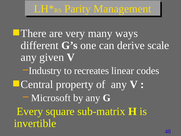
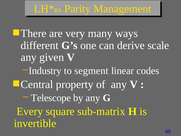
recreates: recreates -> segment
Microsoft: Microsoft -> Telescope
